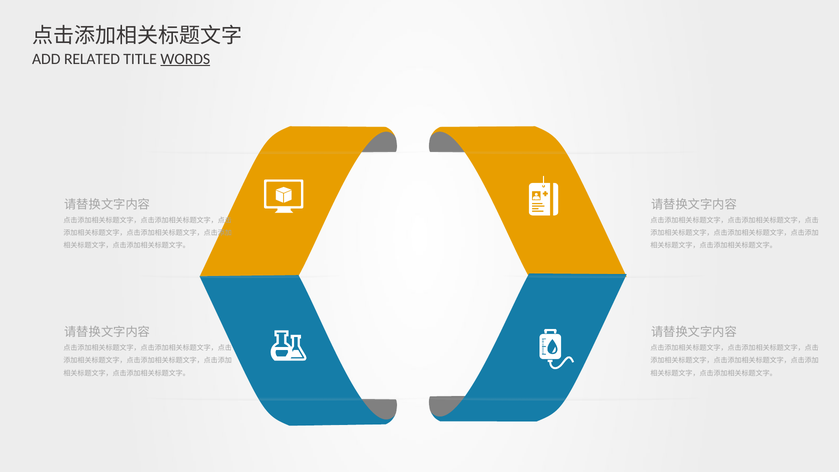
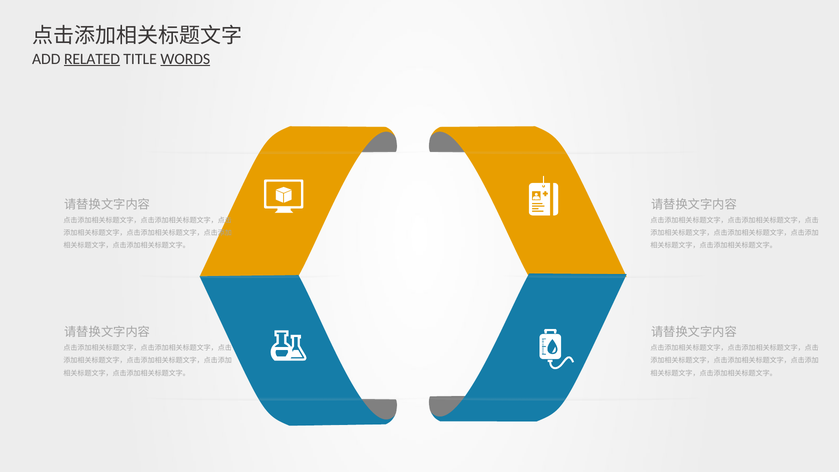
RELATED underline: none -> present
